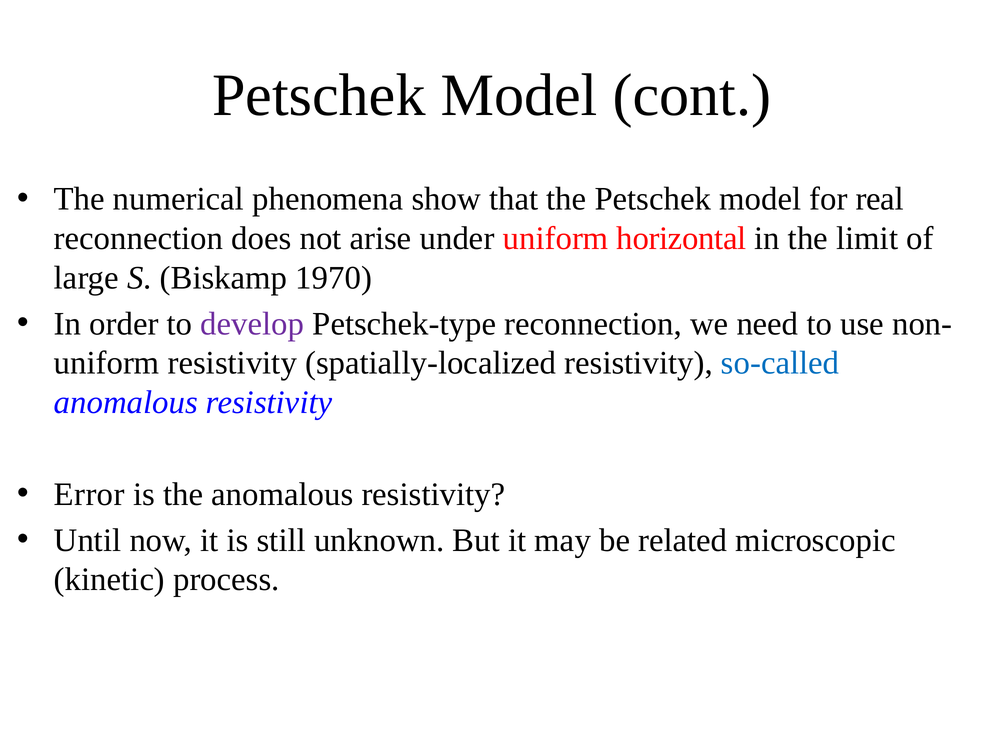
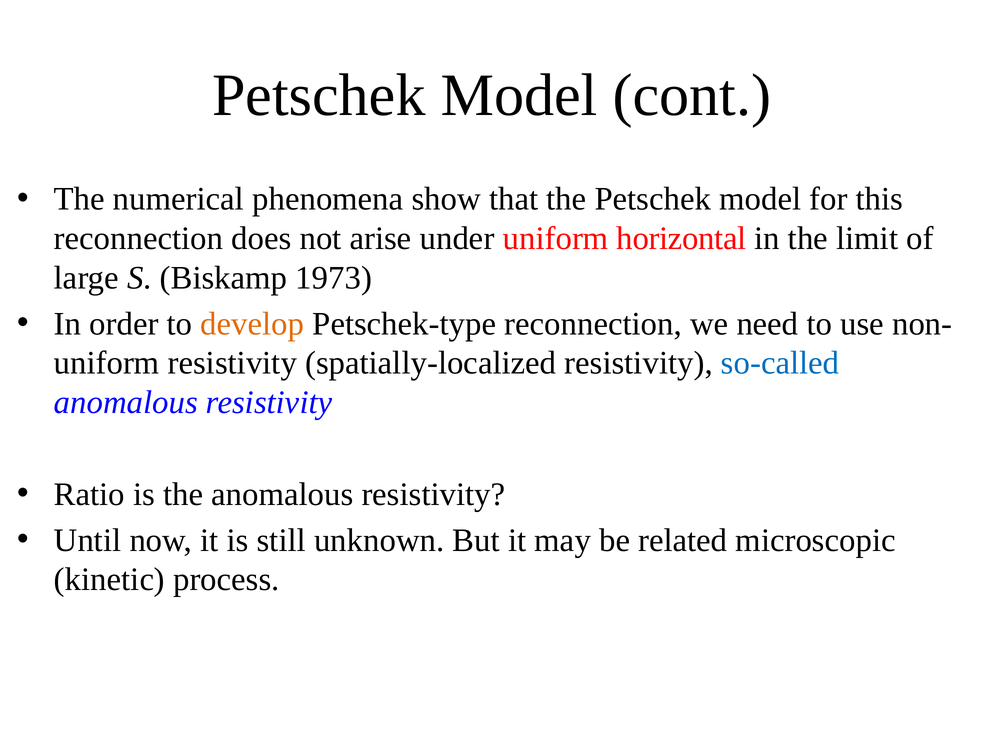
real: real -> this
1970: 1970 -> 1973
develop colour: purple -> orange
Error: Error -> Ratio
